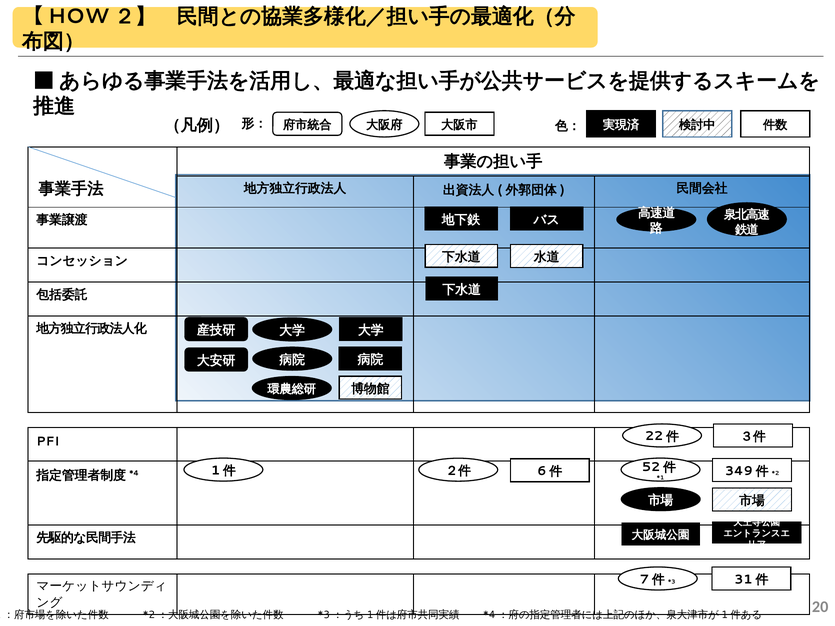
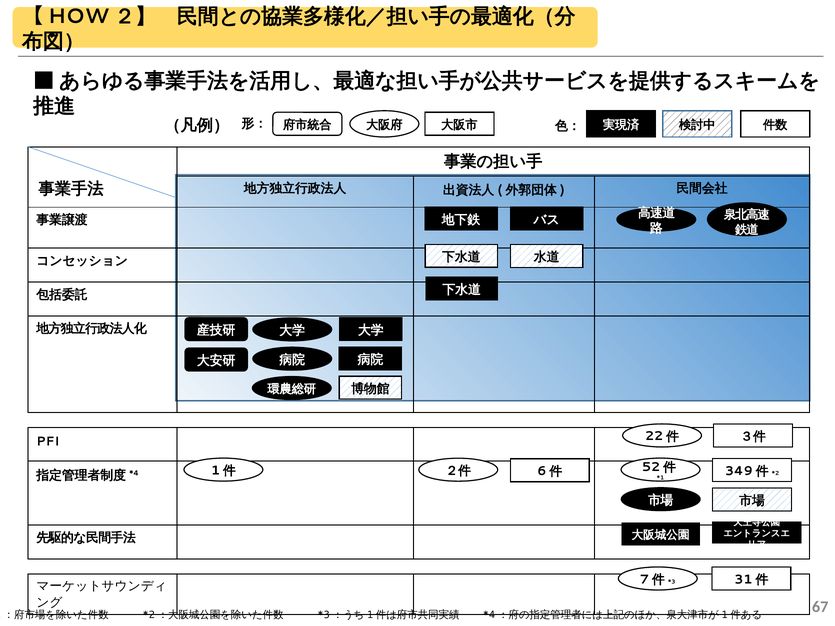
20: 20 -> 67
